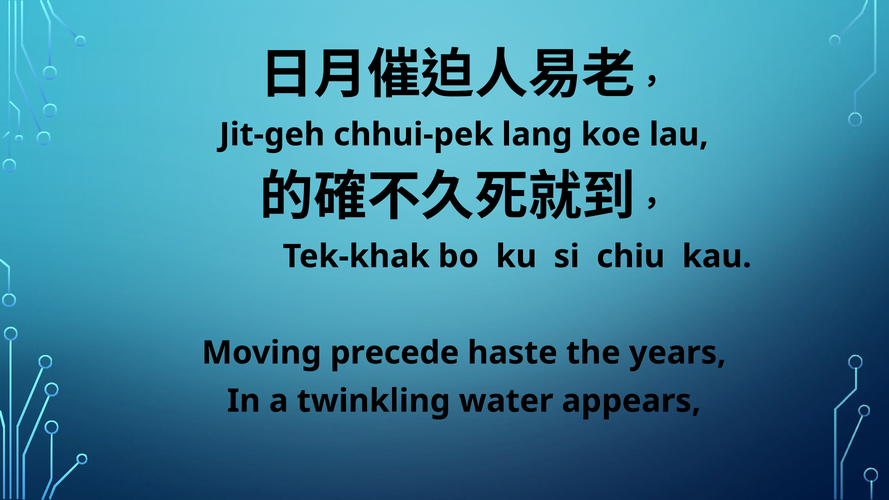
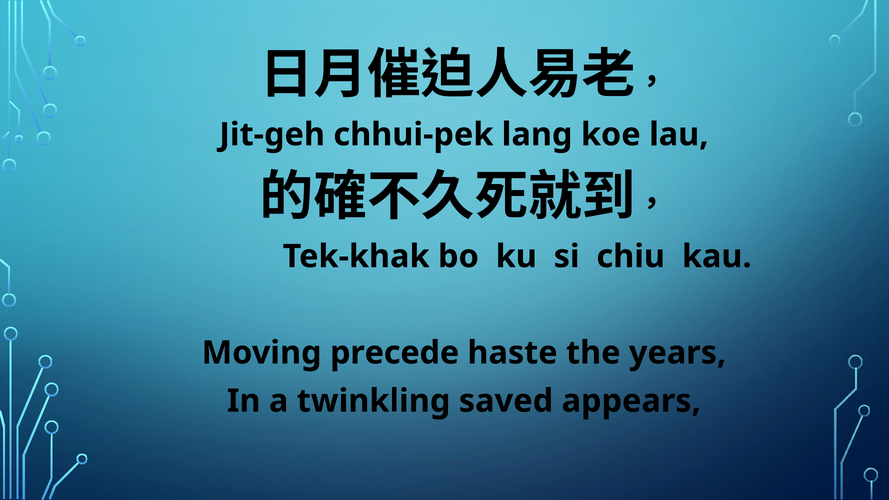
water: water -> saved
